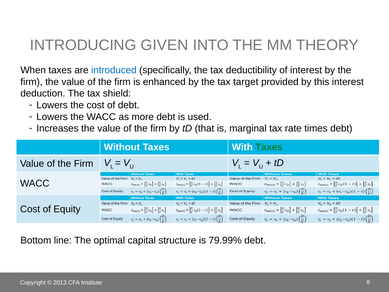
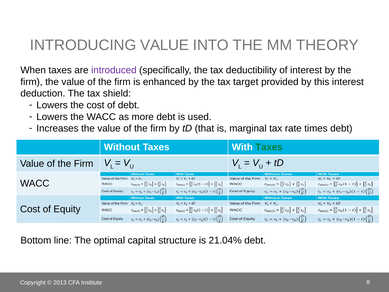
INTRODUCING GIVEN: GIVEN -> VALUE
introduced colour: blue -> purple
79.99%: 79.99% -> 21.04%
